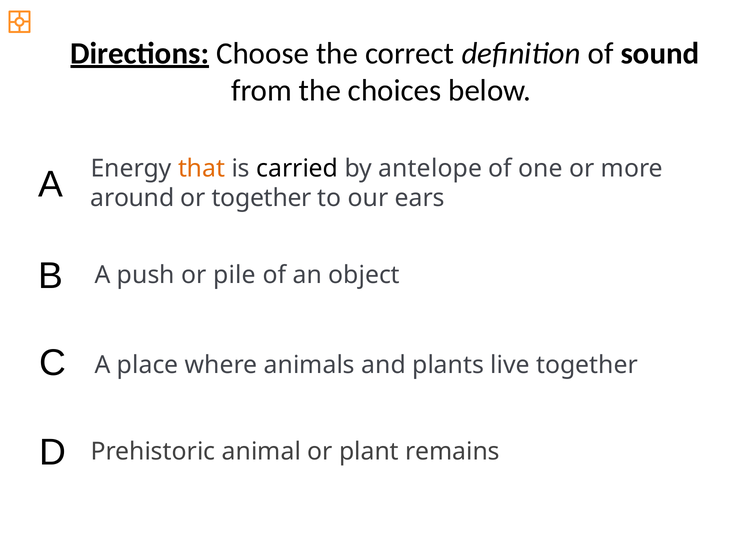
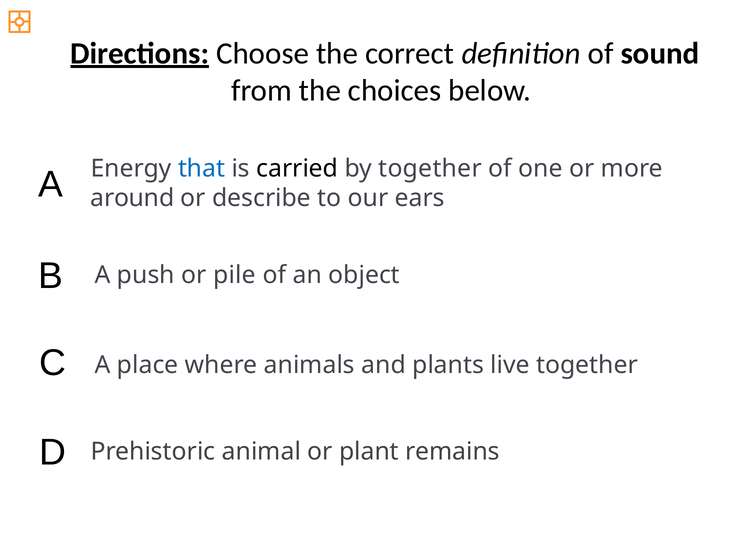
that colour: orange -> blue
by antelope: antelope -> together
or together: together -> describe
